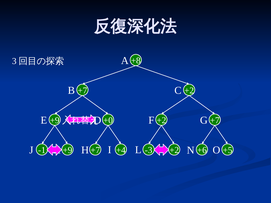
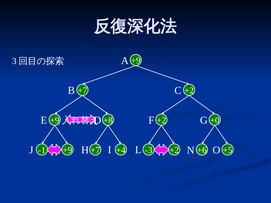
+8 at (136, 61): +8 -> +9
+0: +0 -> +8
+2 +7: +7 -> +0
